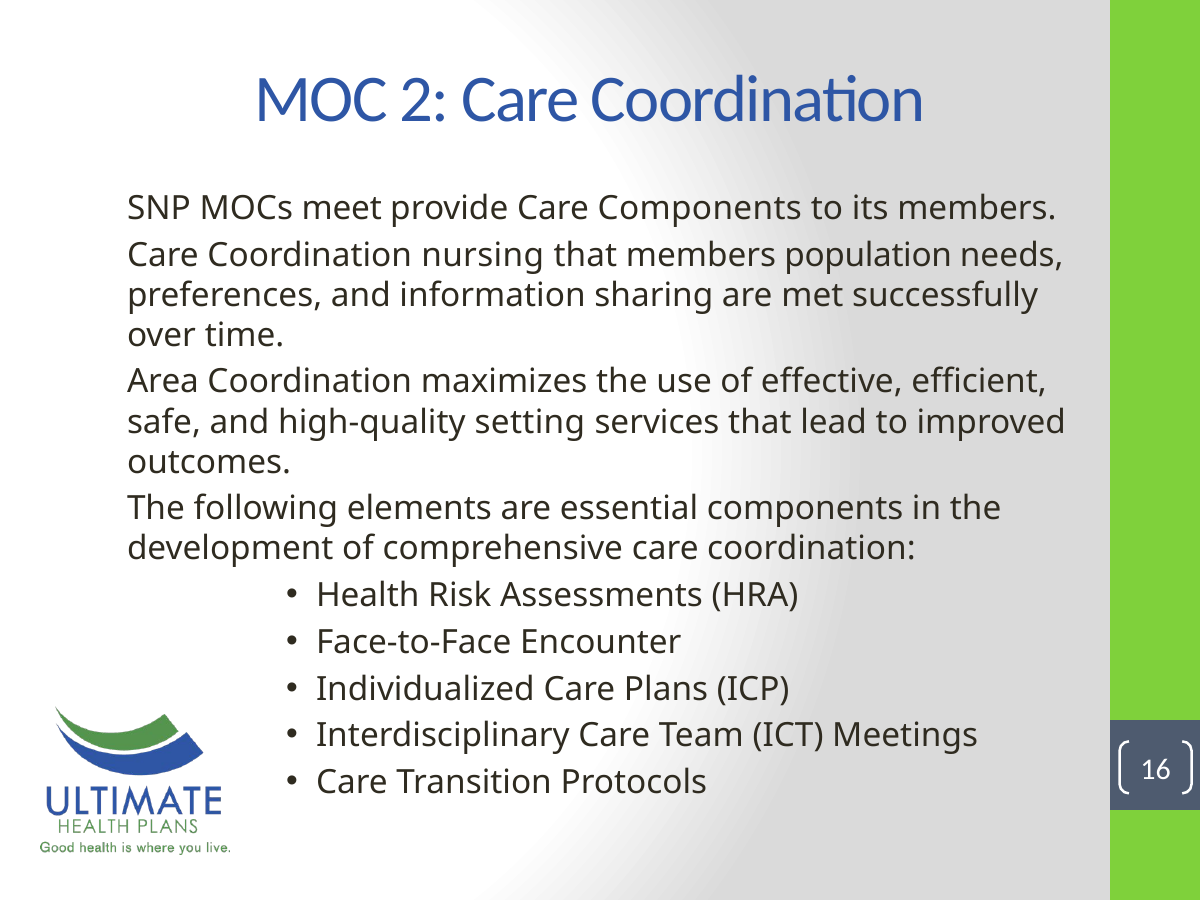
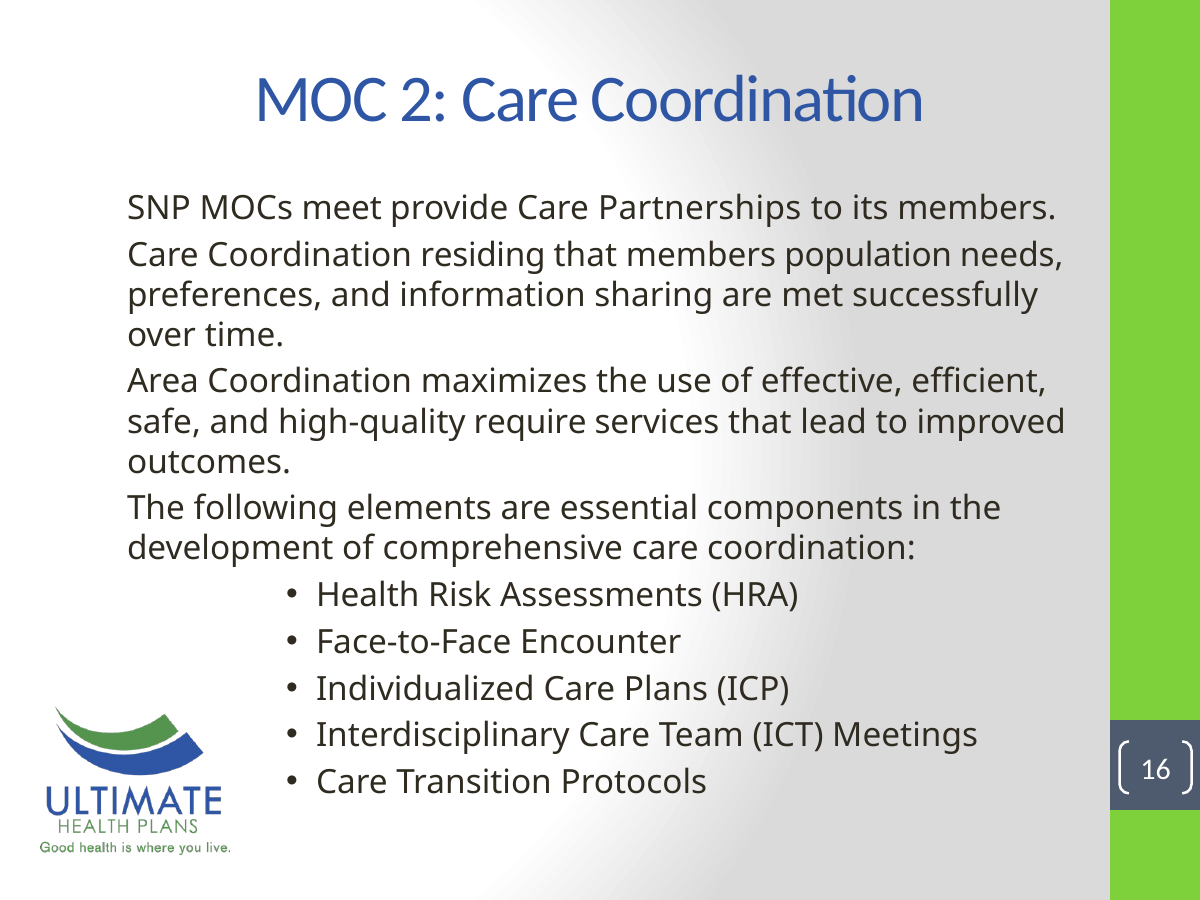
Care Components: Components -> Partnerships
nursing: nursing -> residing
setting: setting -> require
